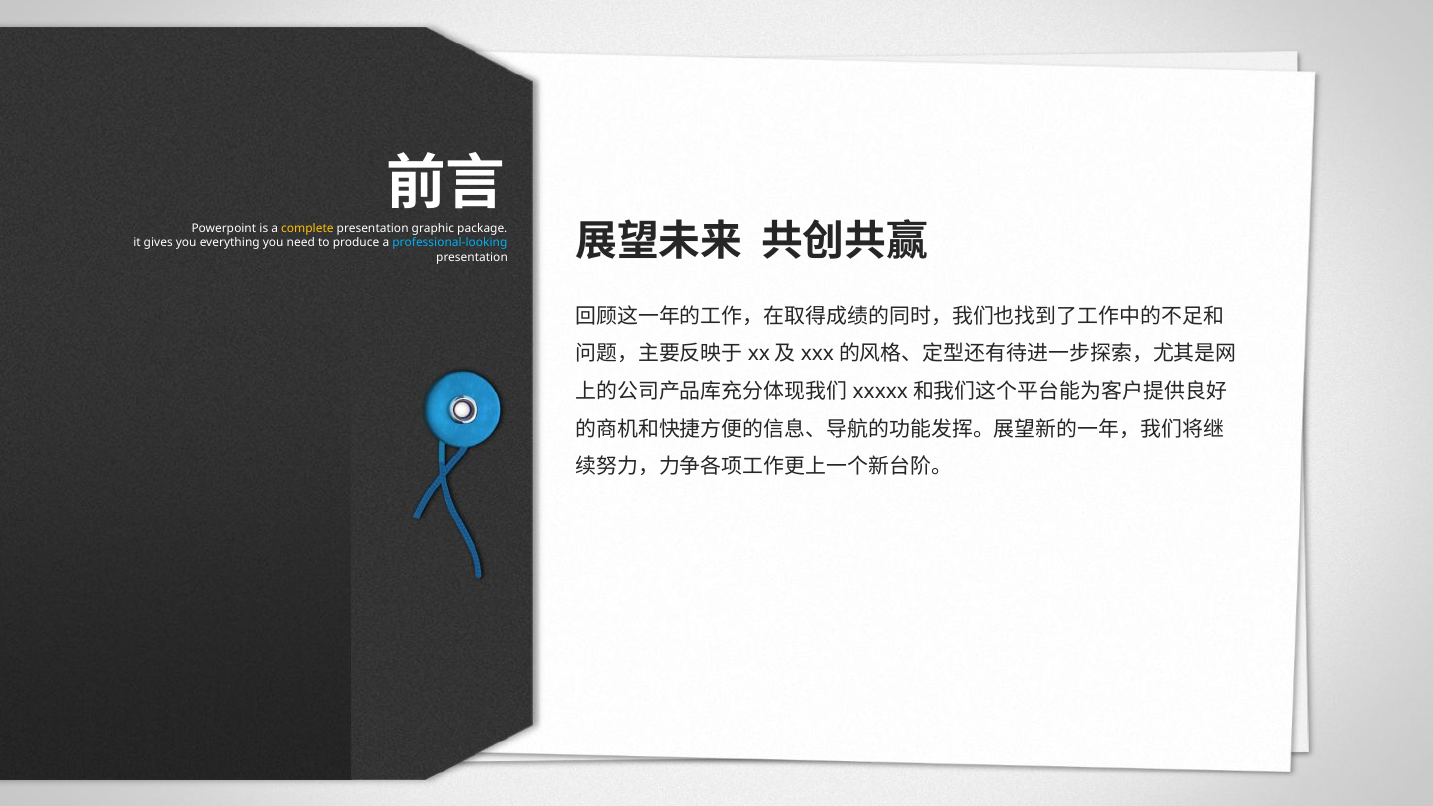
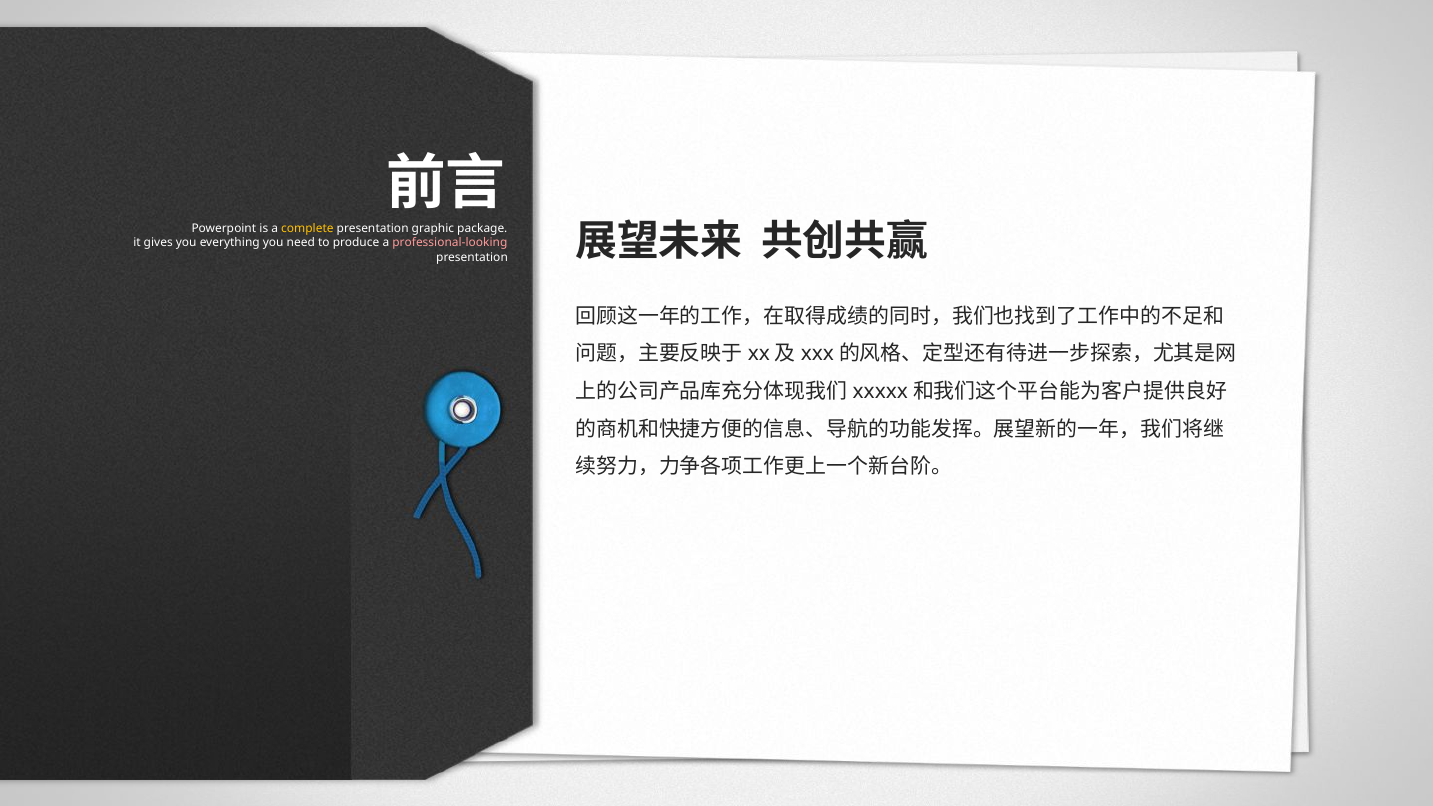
professional-looking colour: light blue -> pink
